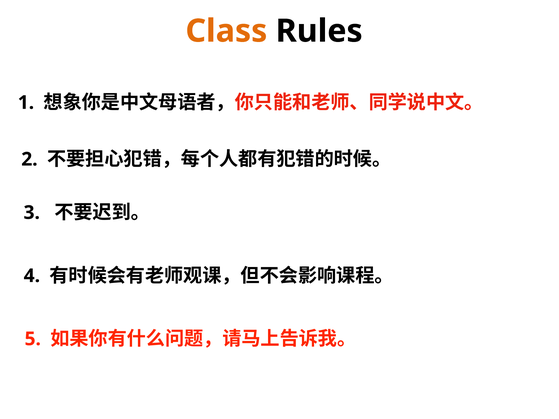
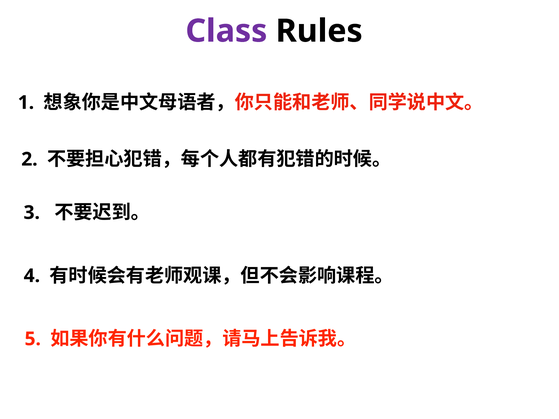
Class colour: orange -> purple
